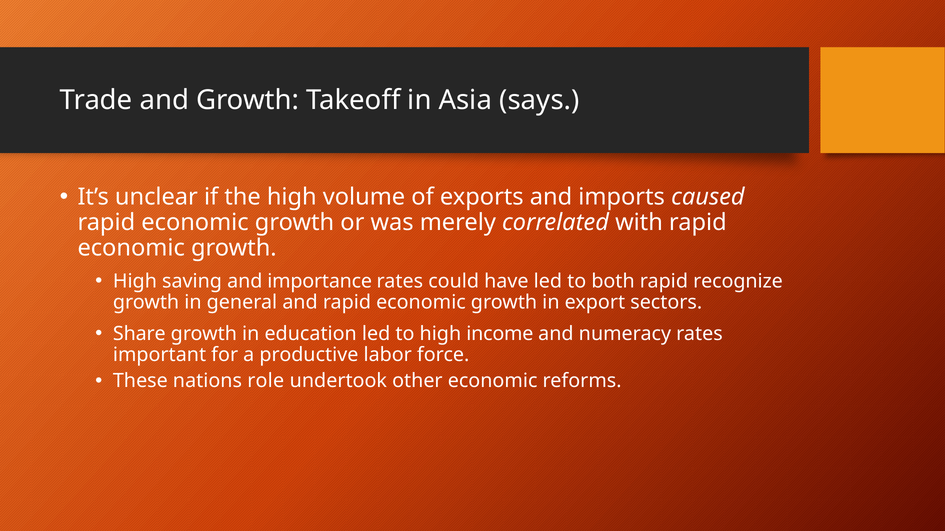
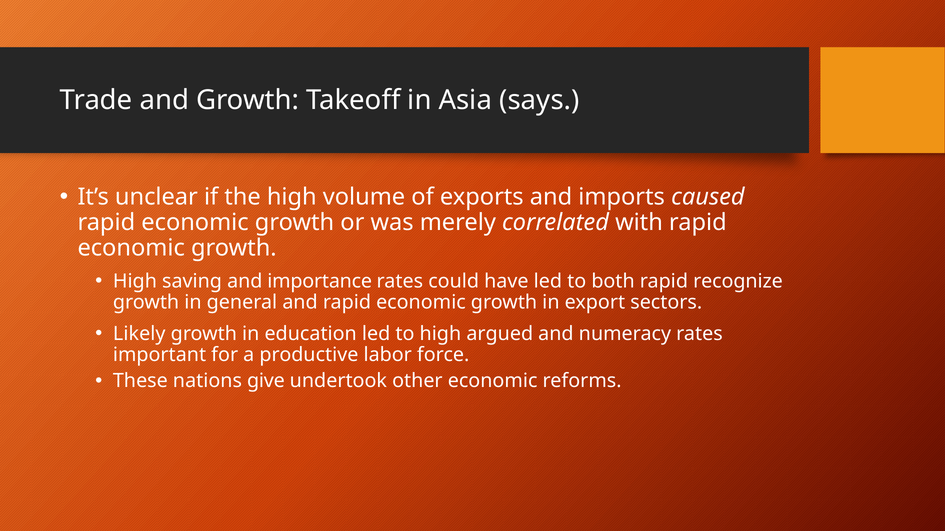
Share: Share -> Likely
income: income -> argued
role: role -> give
